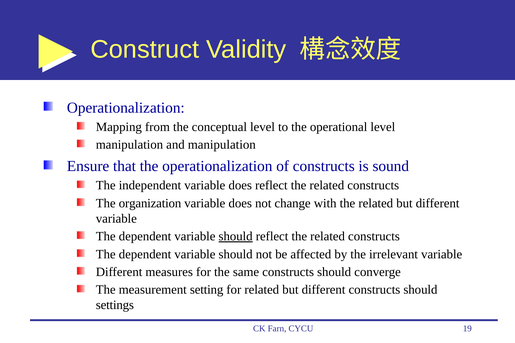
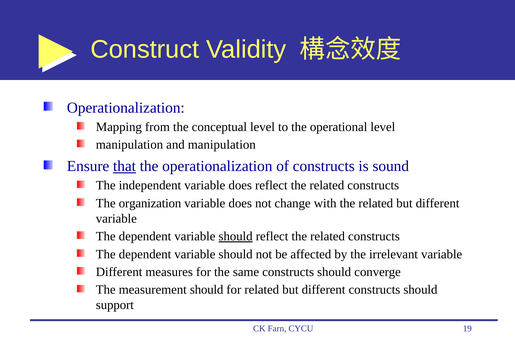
that underline: none -> present
measurement setting: setting -> should
settings: settings -> support
